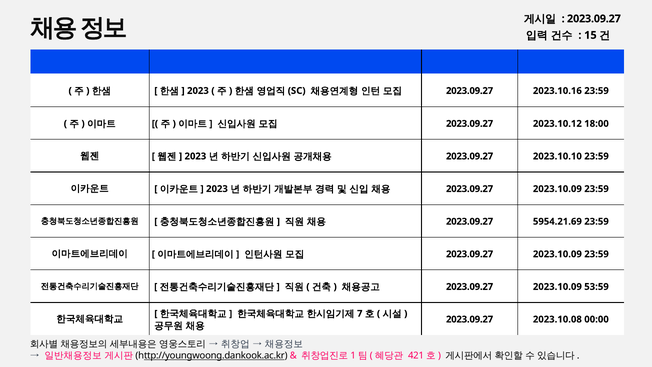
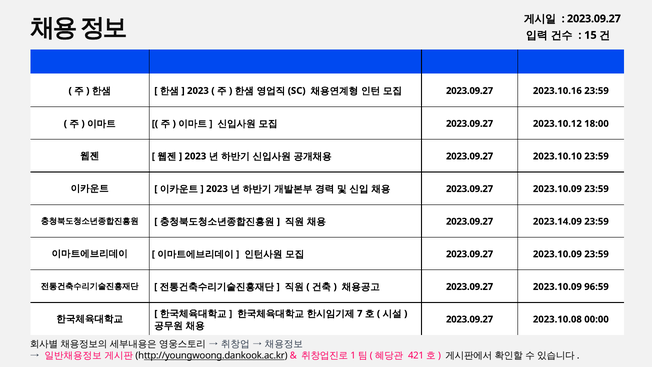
5954.21.69: 5954.21.69 -> 2023.14.09
53:59: 53:59 -> 96:59
